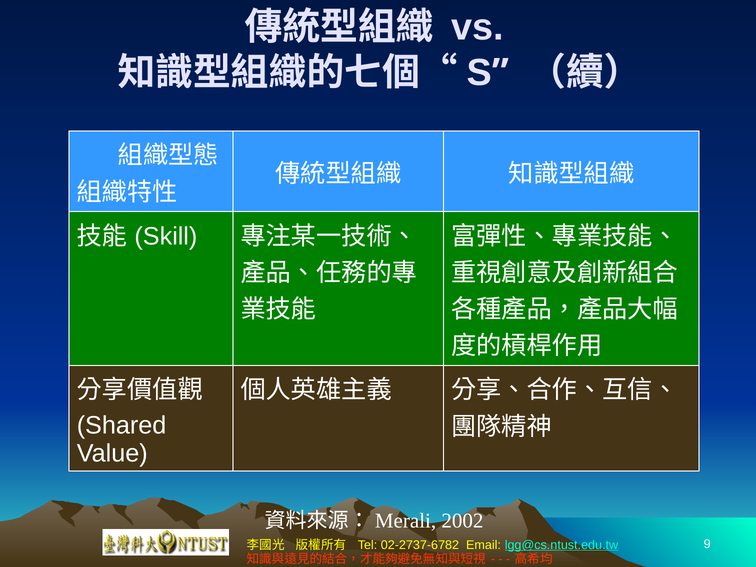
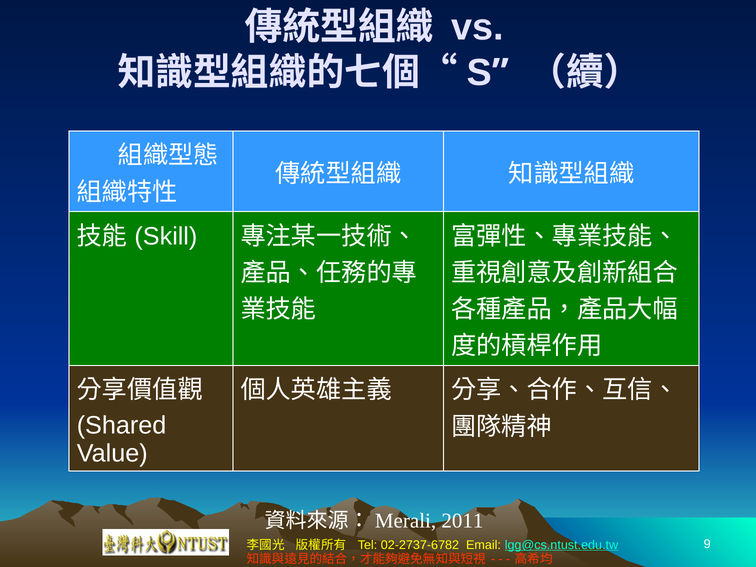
2002: 2002 -> 2011
